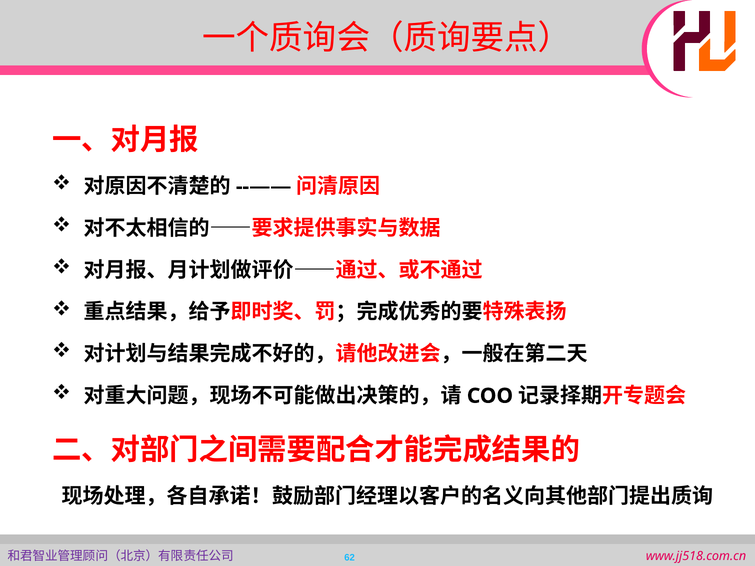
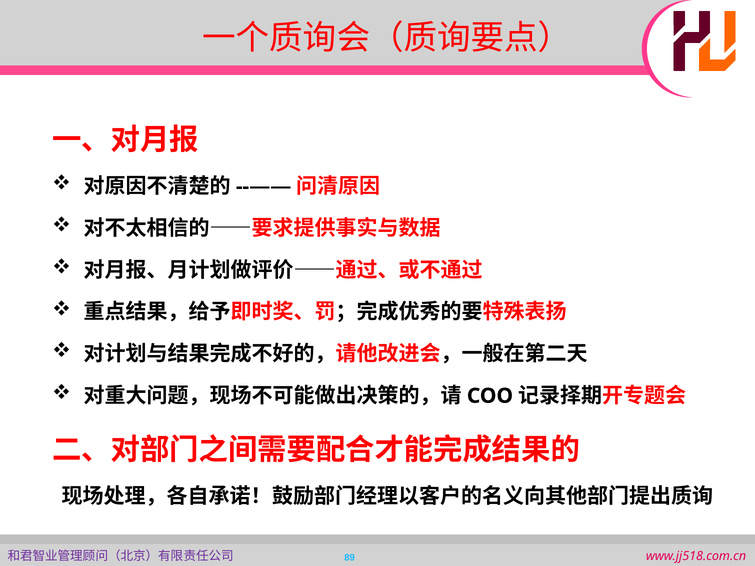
62: 62 -> 89
